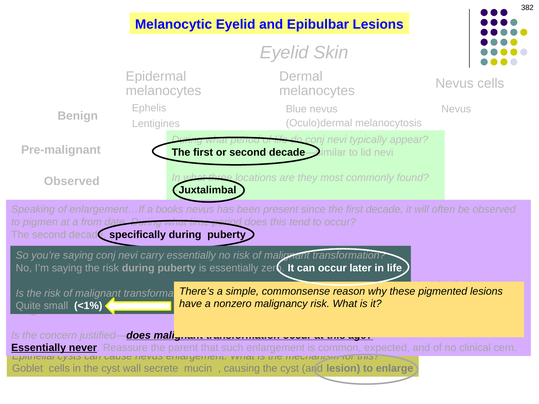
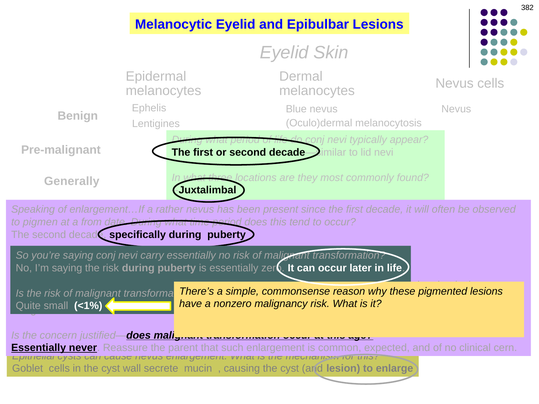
Observed at (72, 181): Observed -> Generally
books: books -> rather
